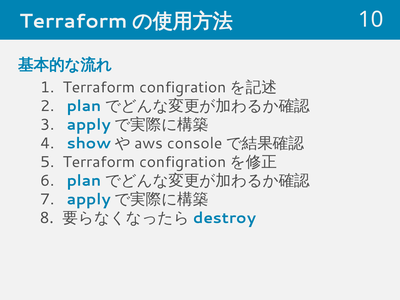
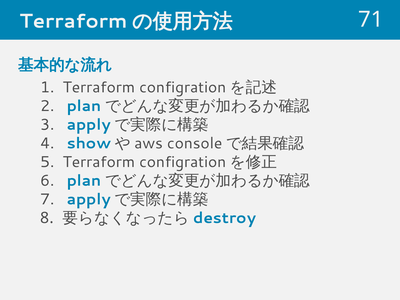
10: 10 -> 71
